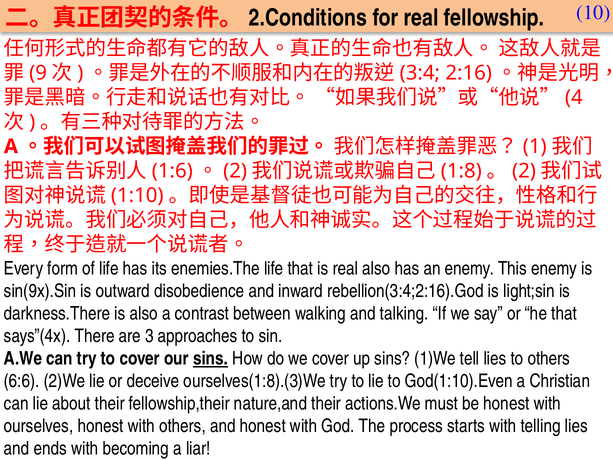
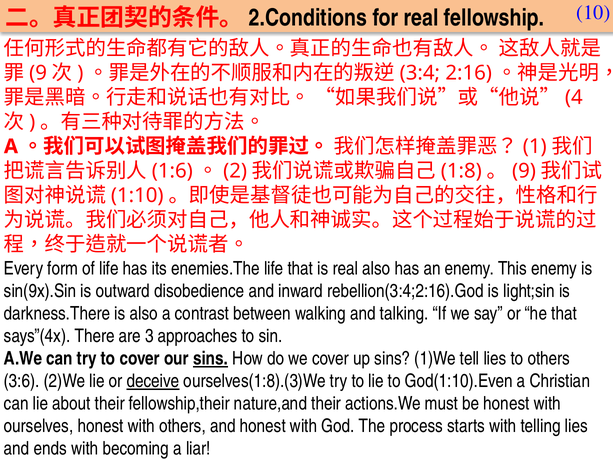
2 at (524, 171): 2 -> 9
6:6: 6:6 -> 3:6
deceive underline: none -> present
